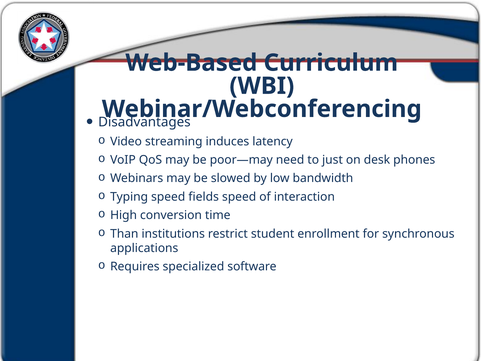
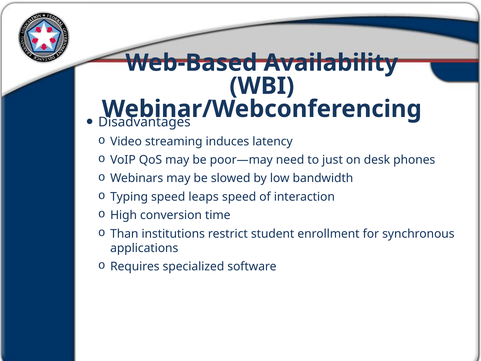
Curriculum: Curriculum -> Availability
fields: fields -> leaps
